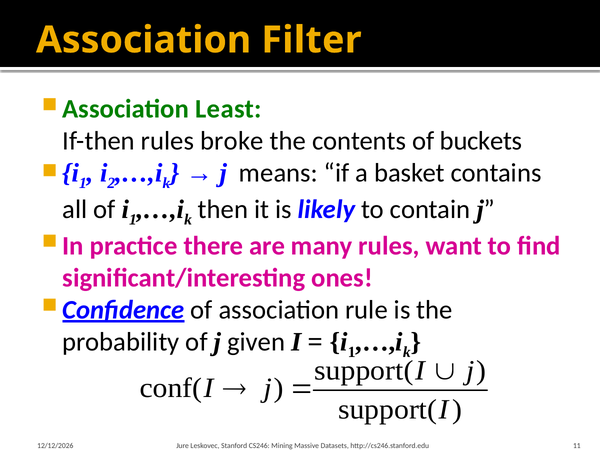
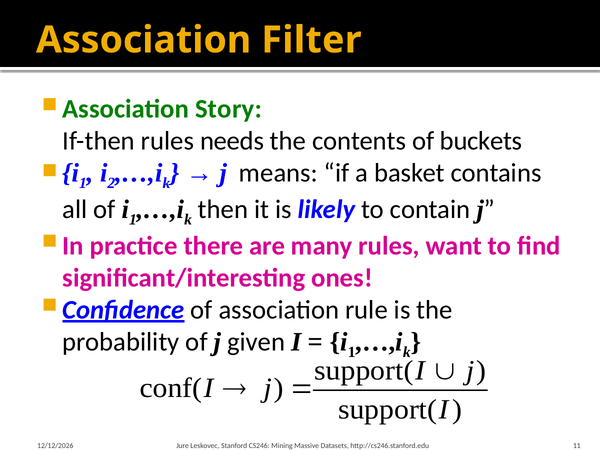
Least: Least -> Story
broke: broke -> needs
